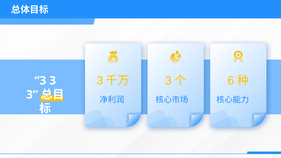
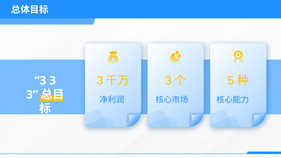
6: 6 -> 5
